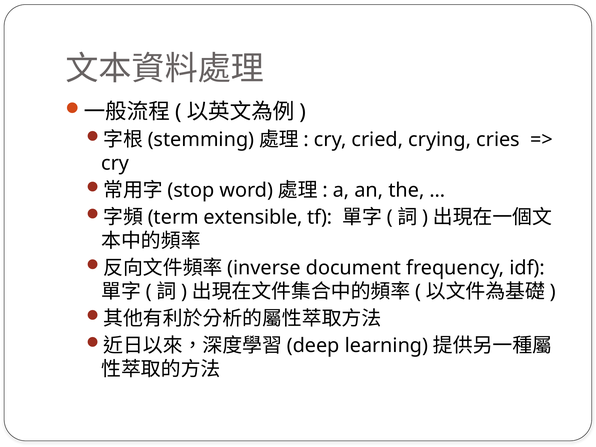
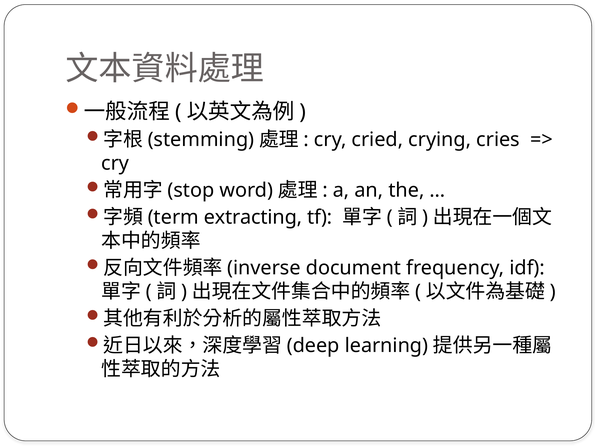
extensible: extensible -> extracting
